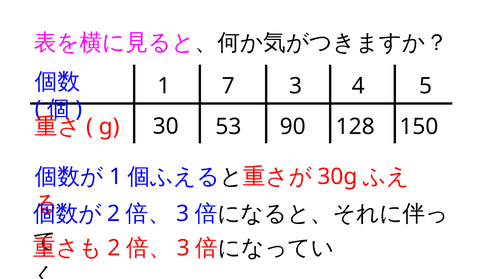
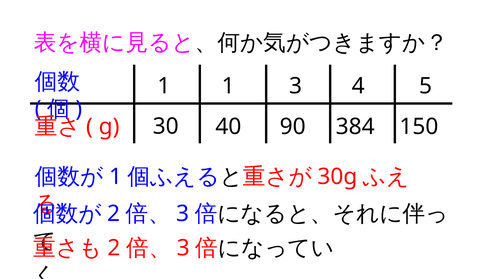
1 7: 7 -> 1
53: 53 -> 40
128: 128 -> 384
